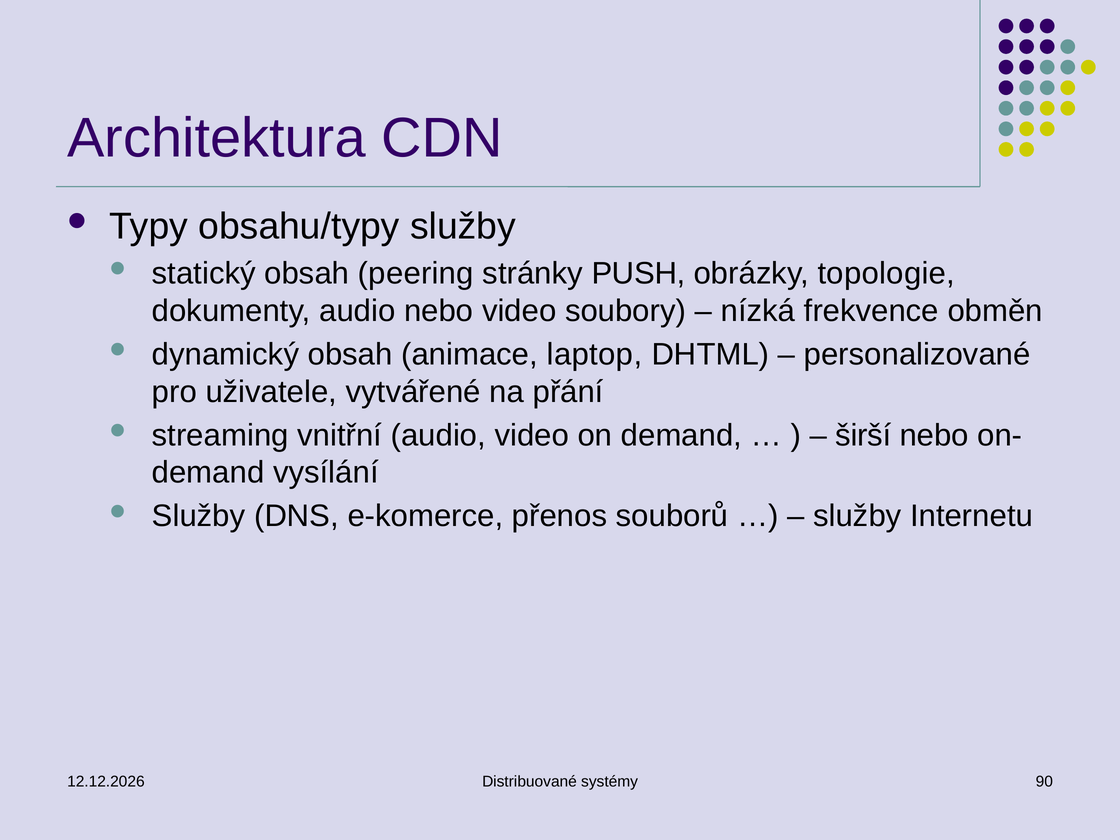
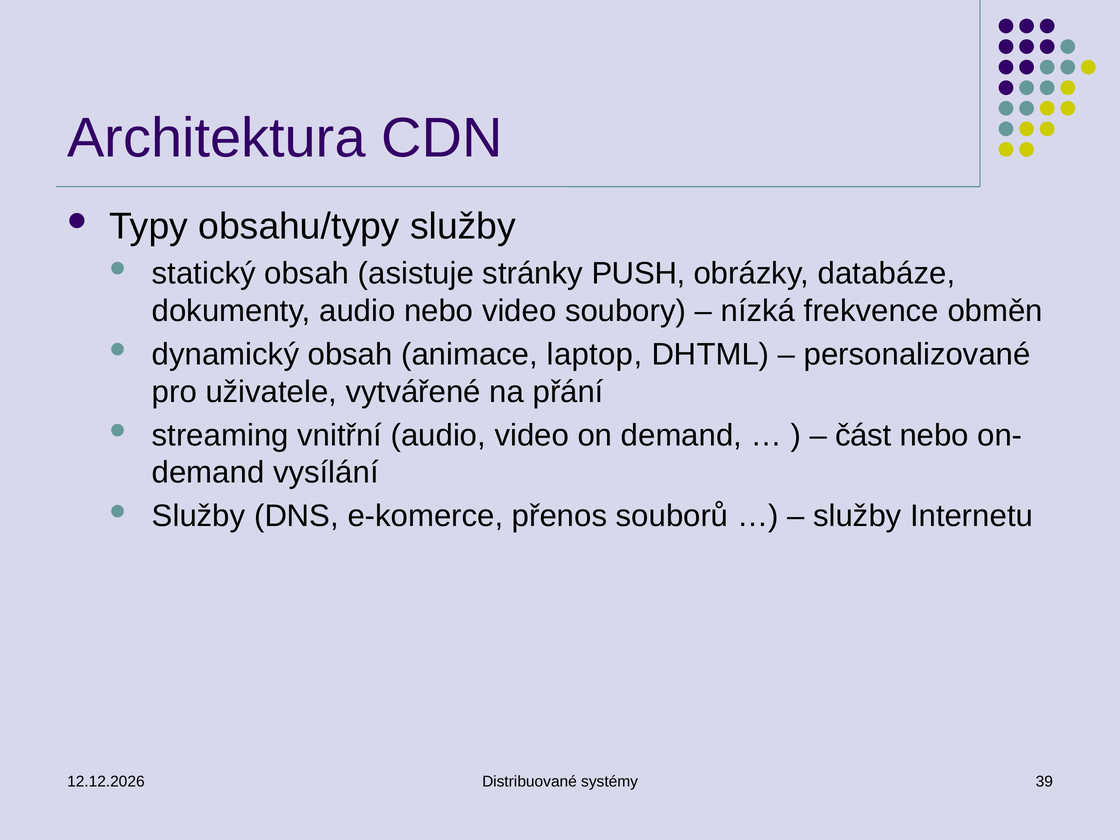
peering: peering -> asistuje
topologie: topologie -> databáze
širší: širší -> část
90: 90 -> 39
